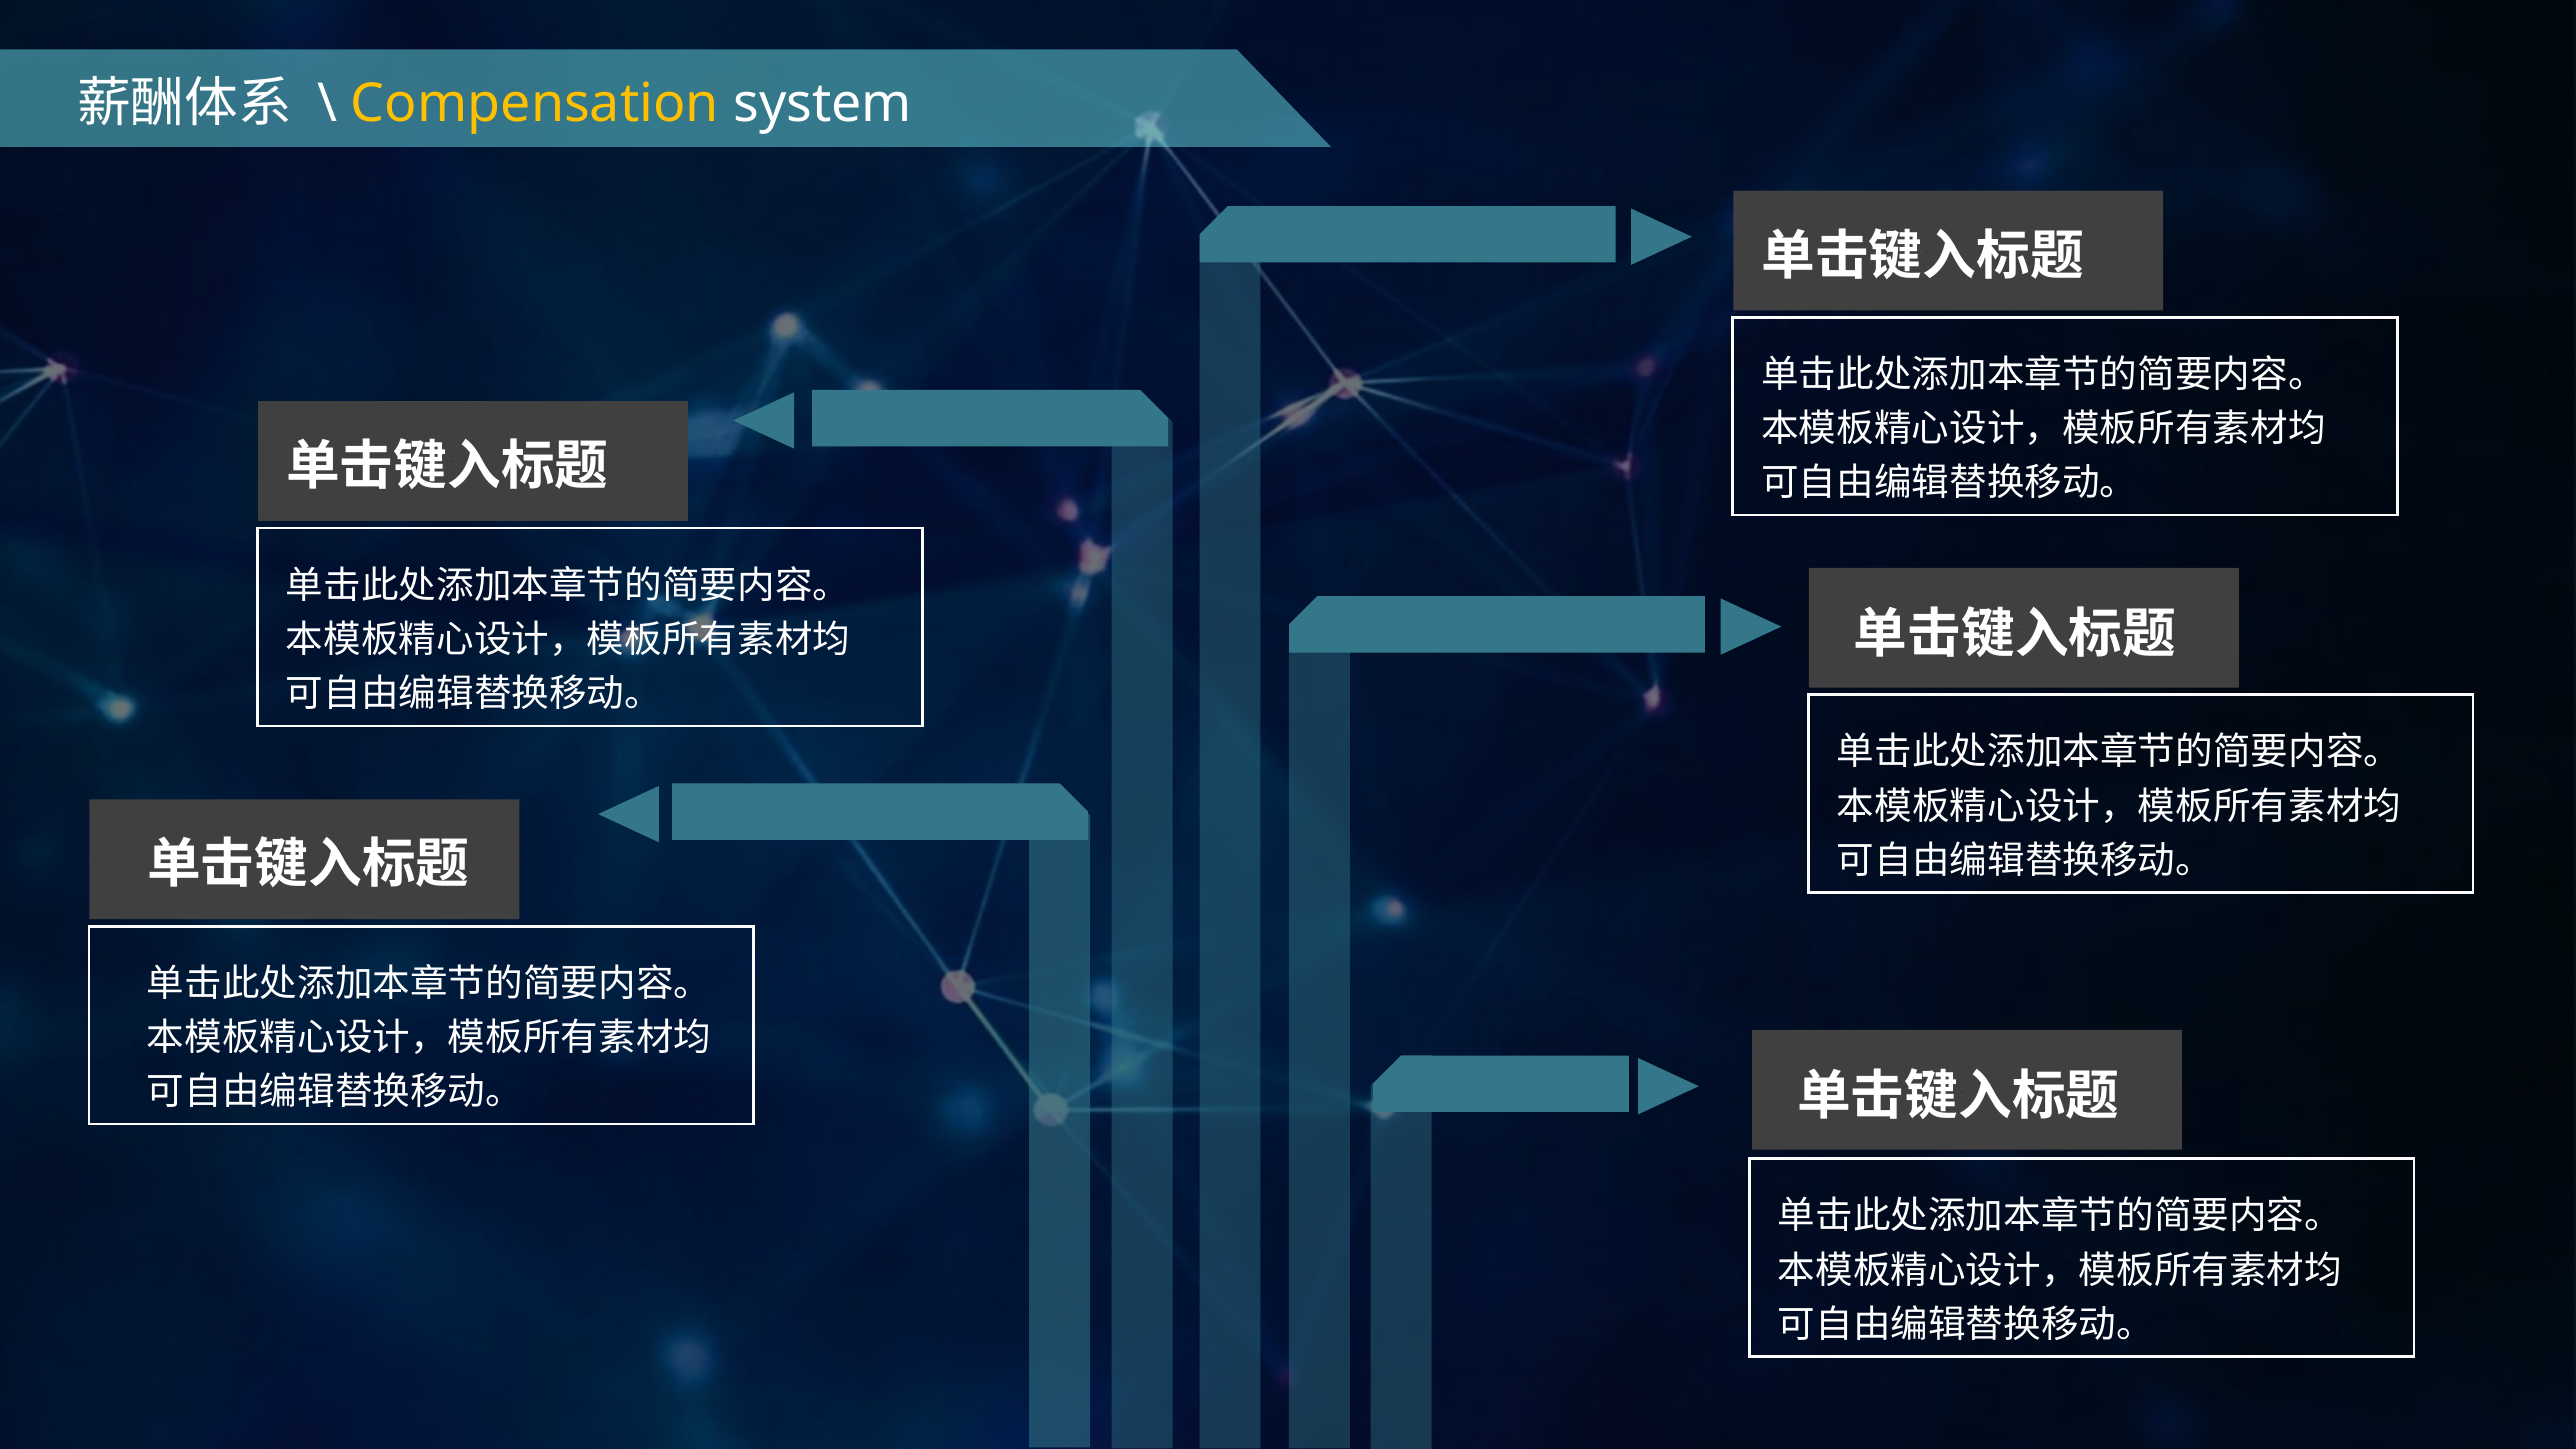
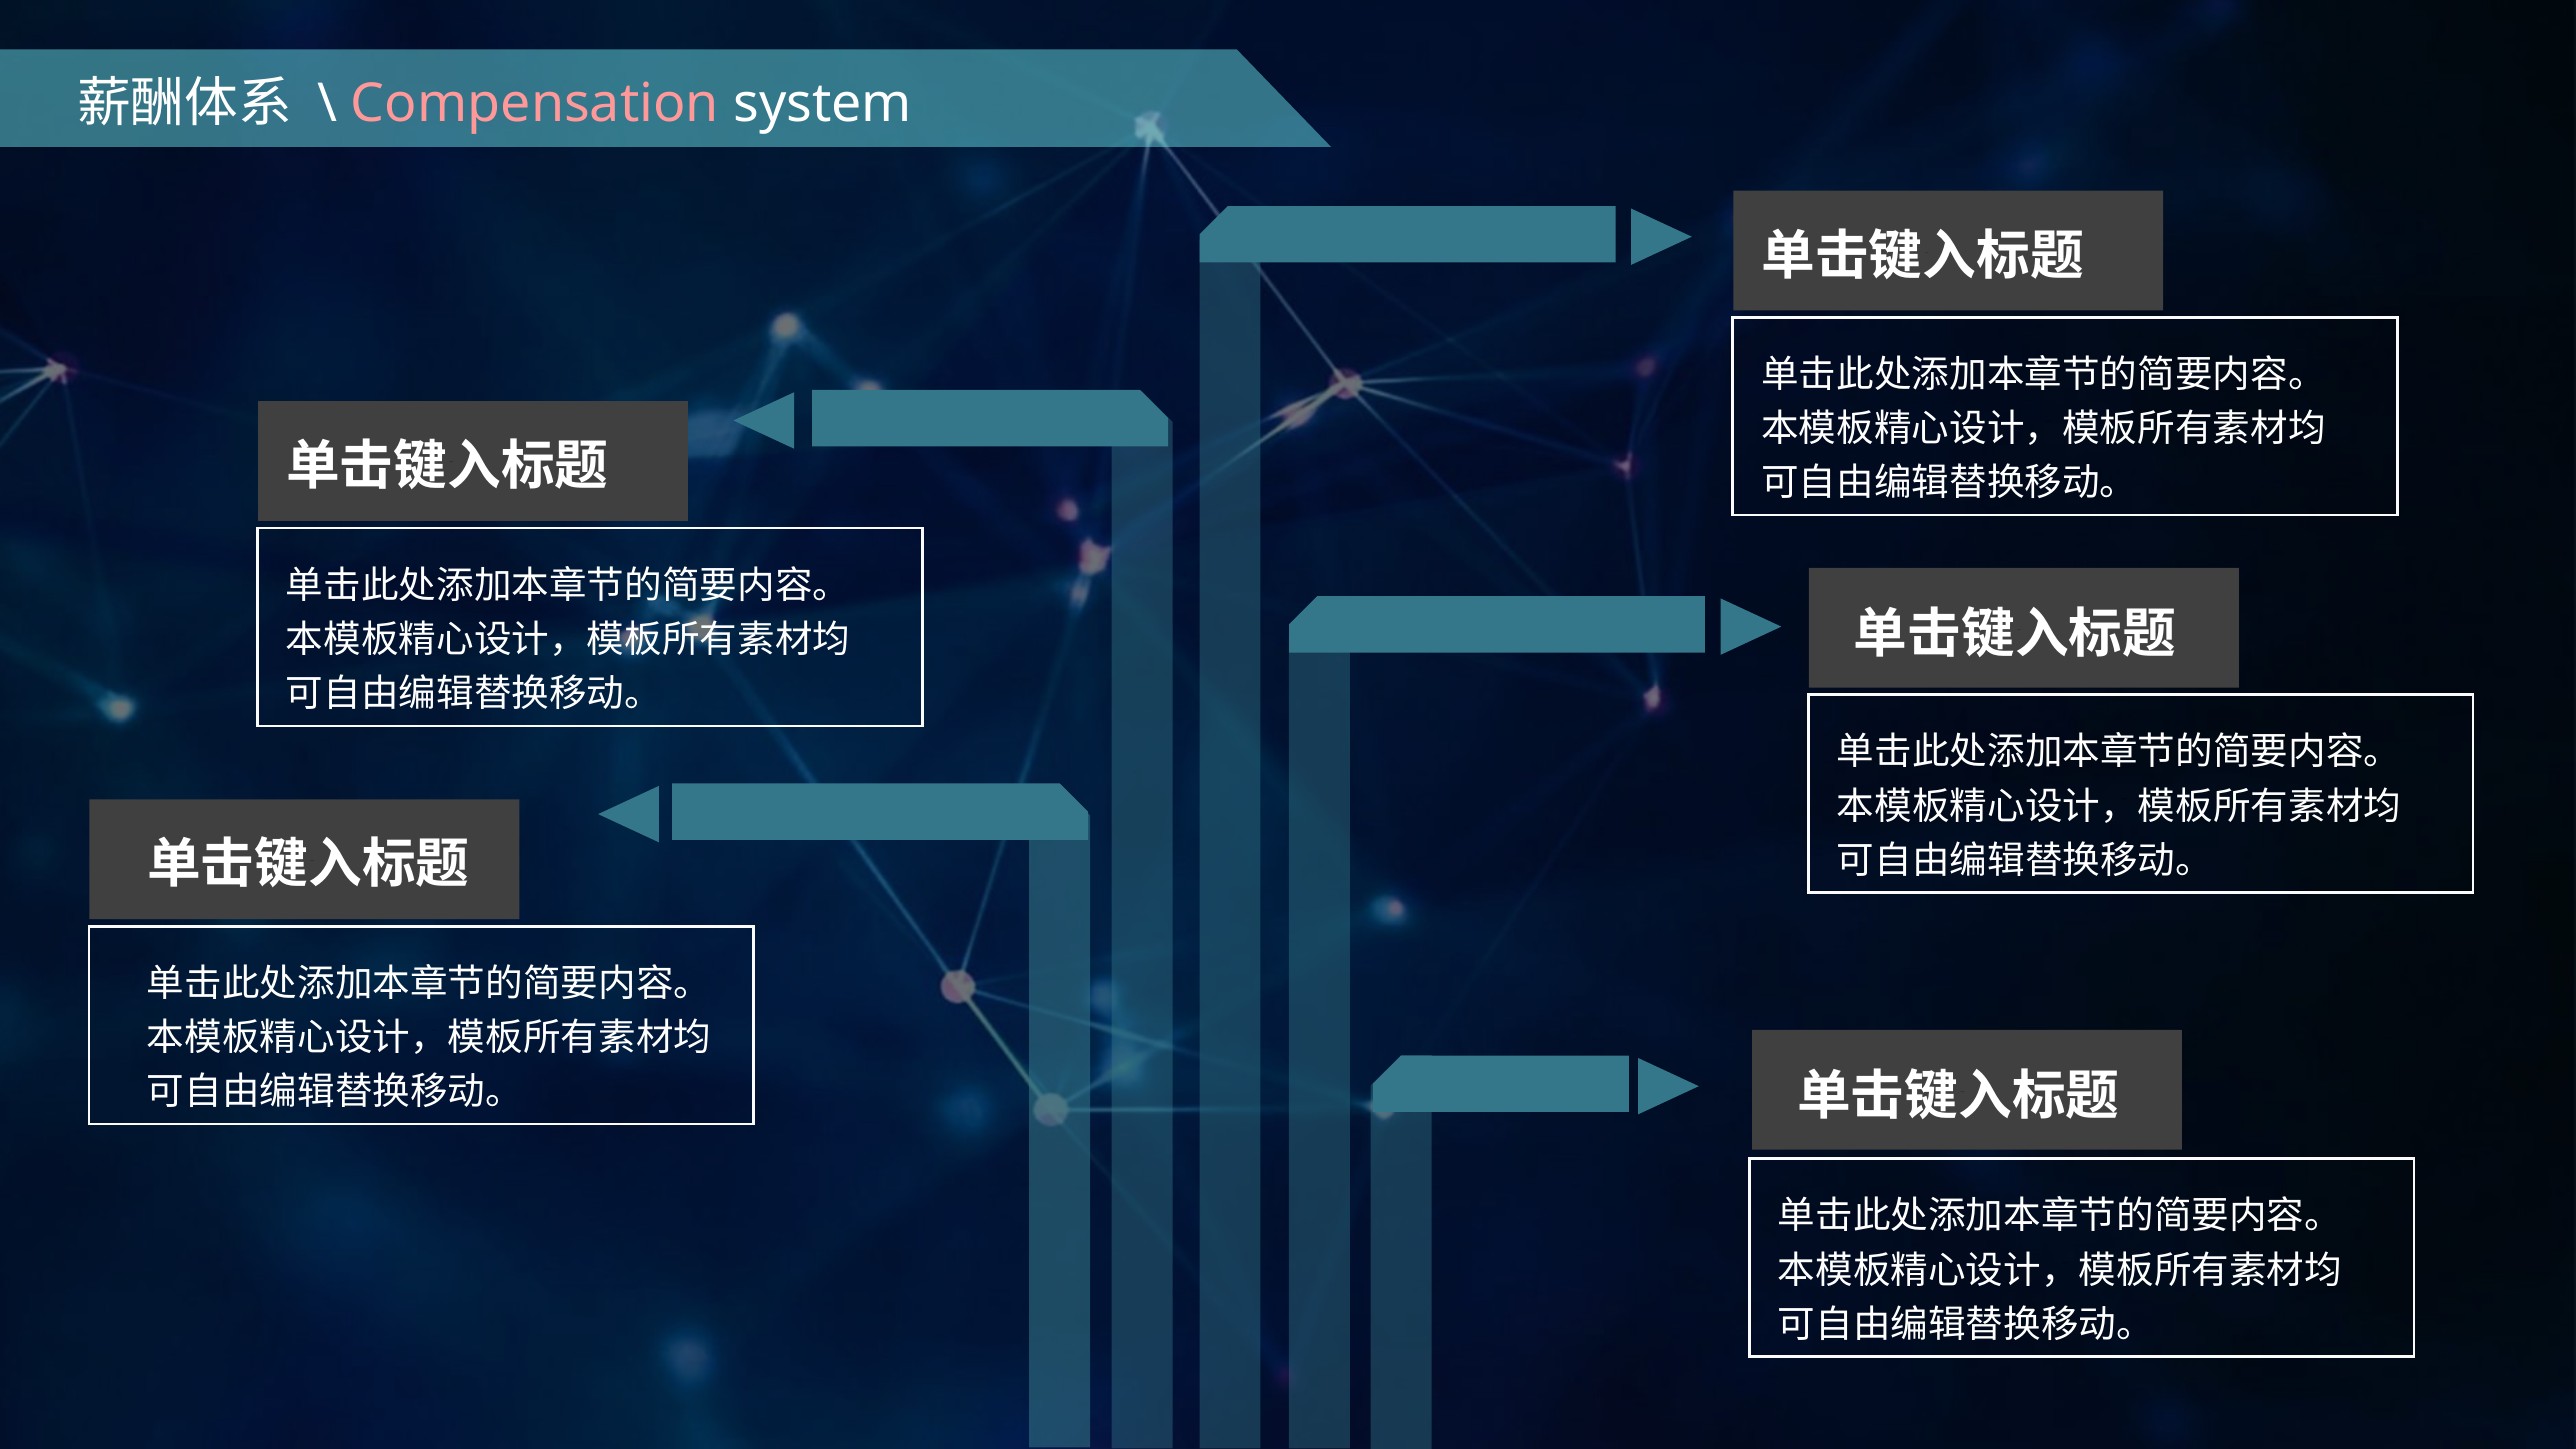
Compensation colour: yellow -> pink
